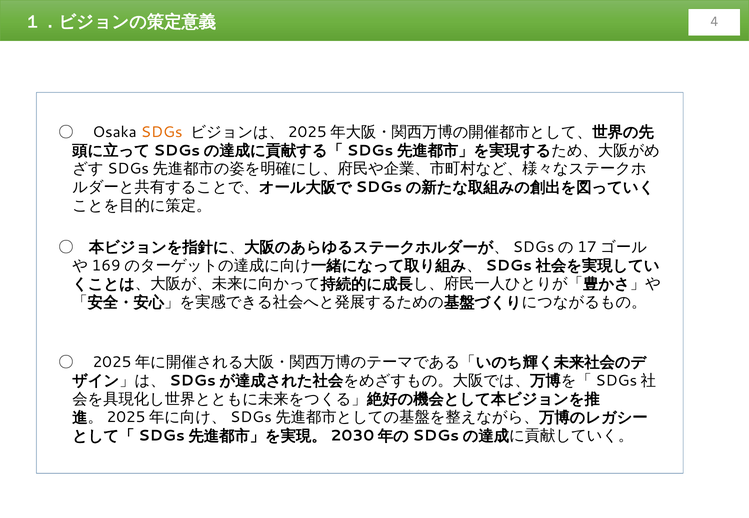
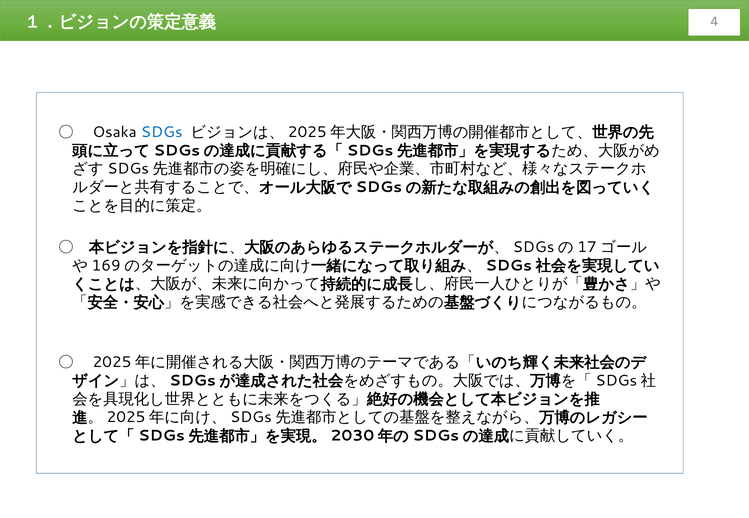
SDGs colour: orange -> blue
